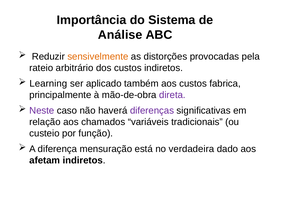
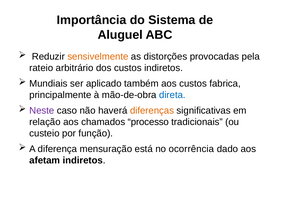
Análise: Análise -> Aluguel
Learning: Learning -> Mundiais
direta colour: purple -> blue
diferenças colour: purple -> orange
variáveis: variáveis -> processo
verdadeira: verdadeira -> ocorrência
